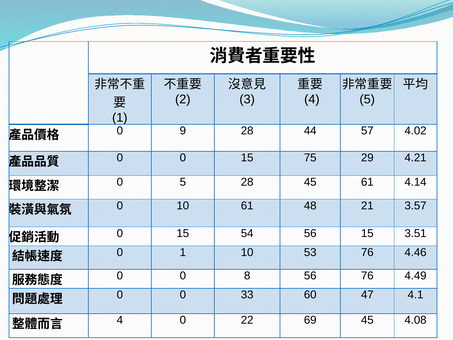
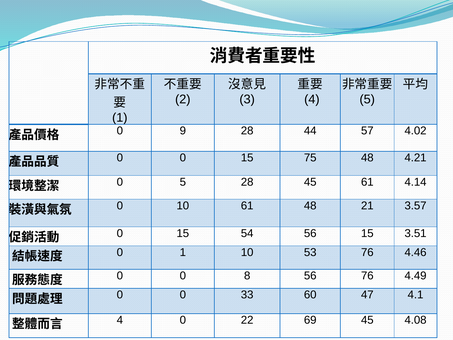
75 29: 29 -> 48
